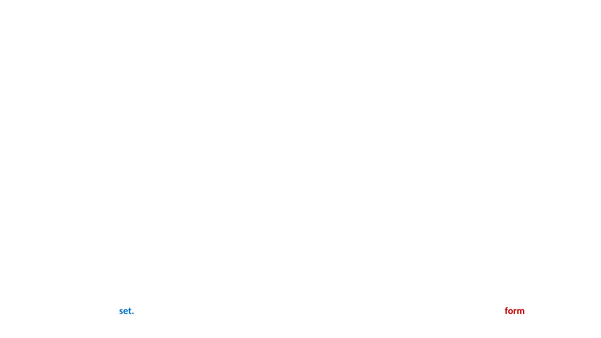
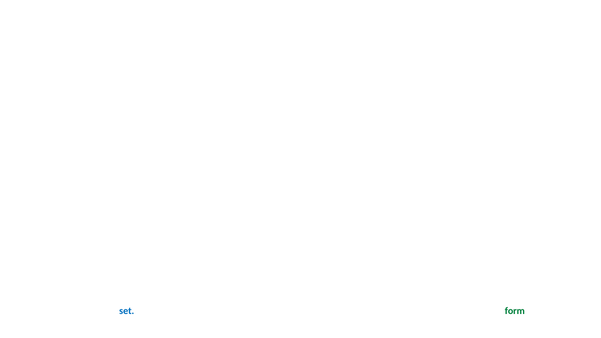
form colour: red -> green
